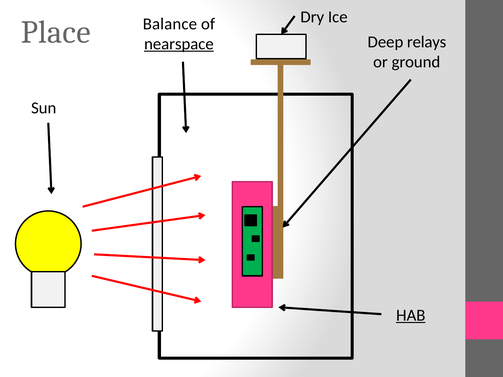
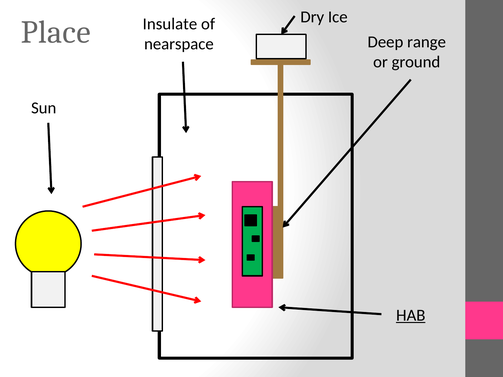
Balance: Balance -> Insulate
nearspace underline: present -> none
relays: relays -> range
